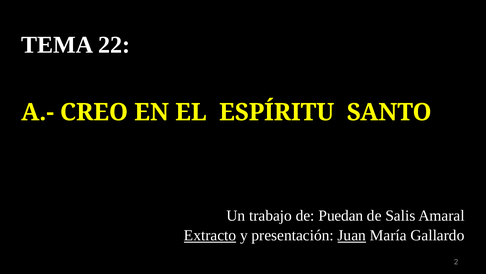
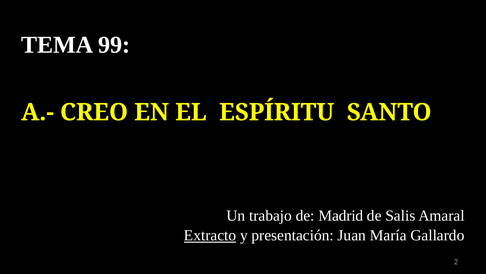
22: 22 -> 99
Puedan: Puedan -> Madrid
Juan underline: present -> none
